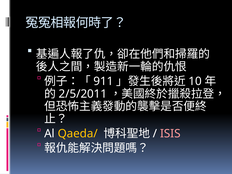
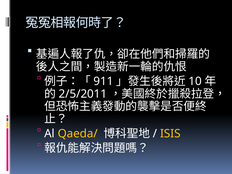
ISIS colour: pink -> yellow
